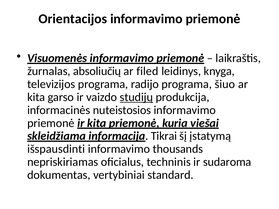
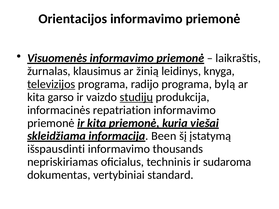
absoliučių: absoliučių -> klausimus
filed: filed -> žinią
televizijos underline: none -> present
šiuo: šiuo -> bylą
nuteistosios: nuteistosios -> repatriation
Tikrai: Tikrai -> Been
